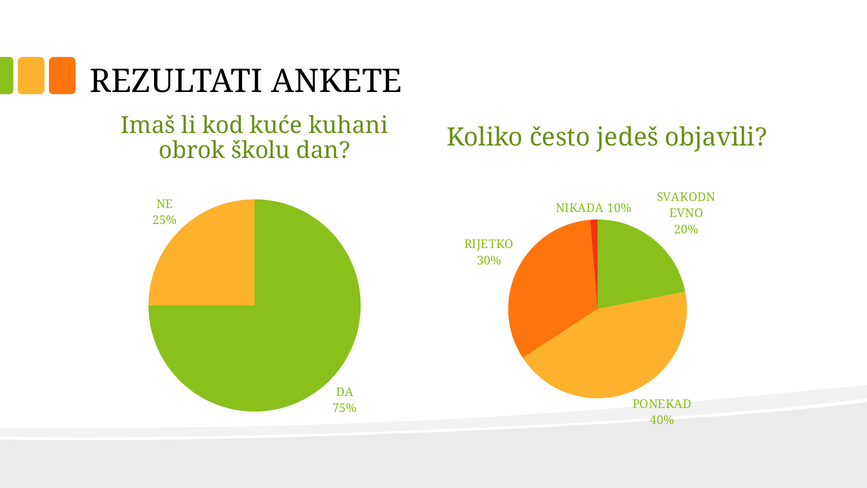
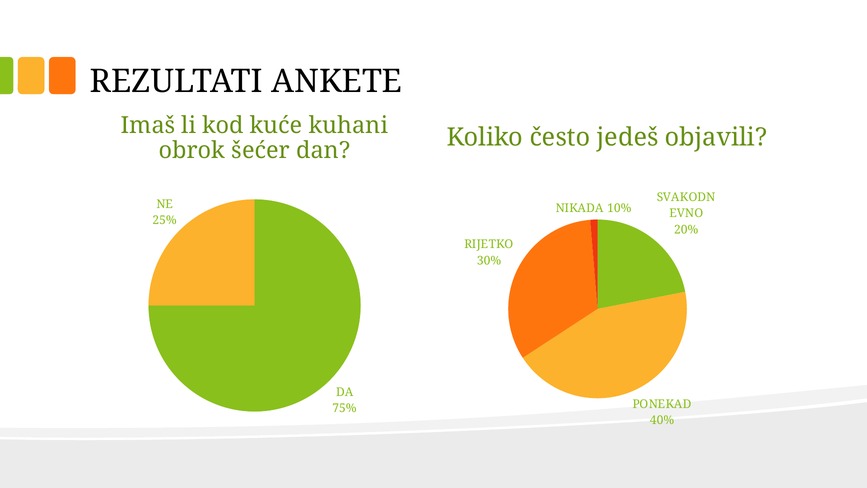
školu: školu -> šećer
